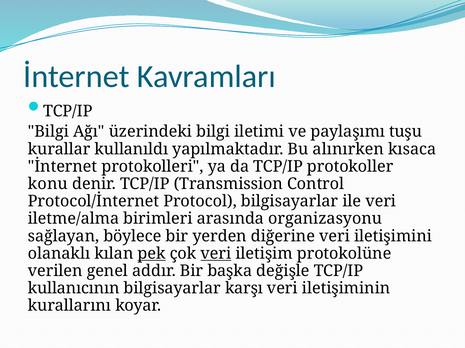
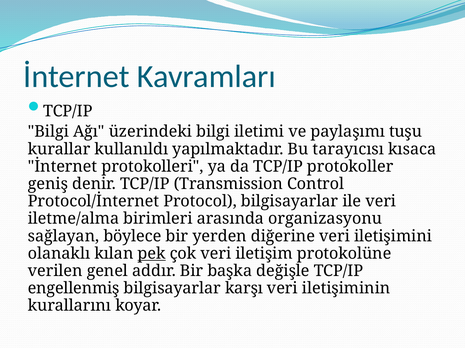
alınırken: alınırken -> tarayıcısı
konu: konu -> geniş
veri at (216, 254) underline: present -> none
kullanıcının: kullanıcının -> engellenmiş
